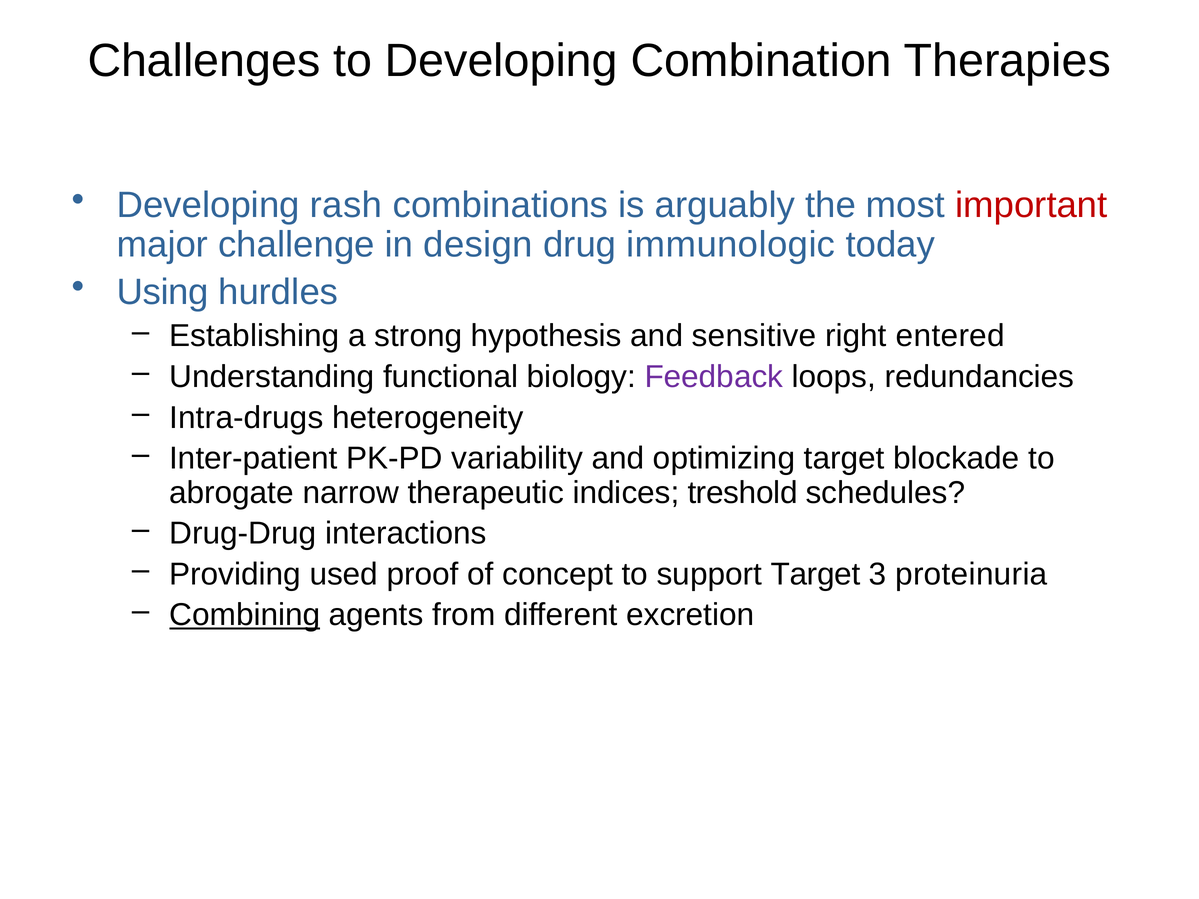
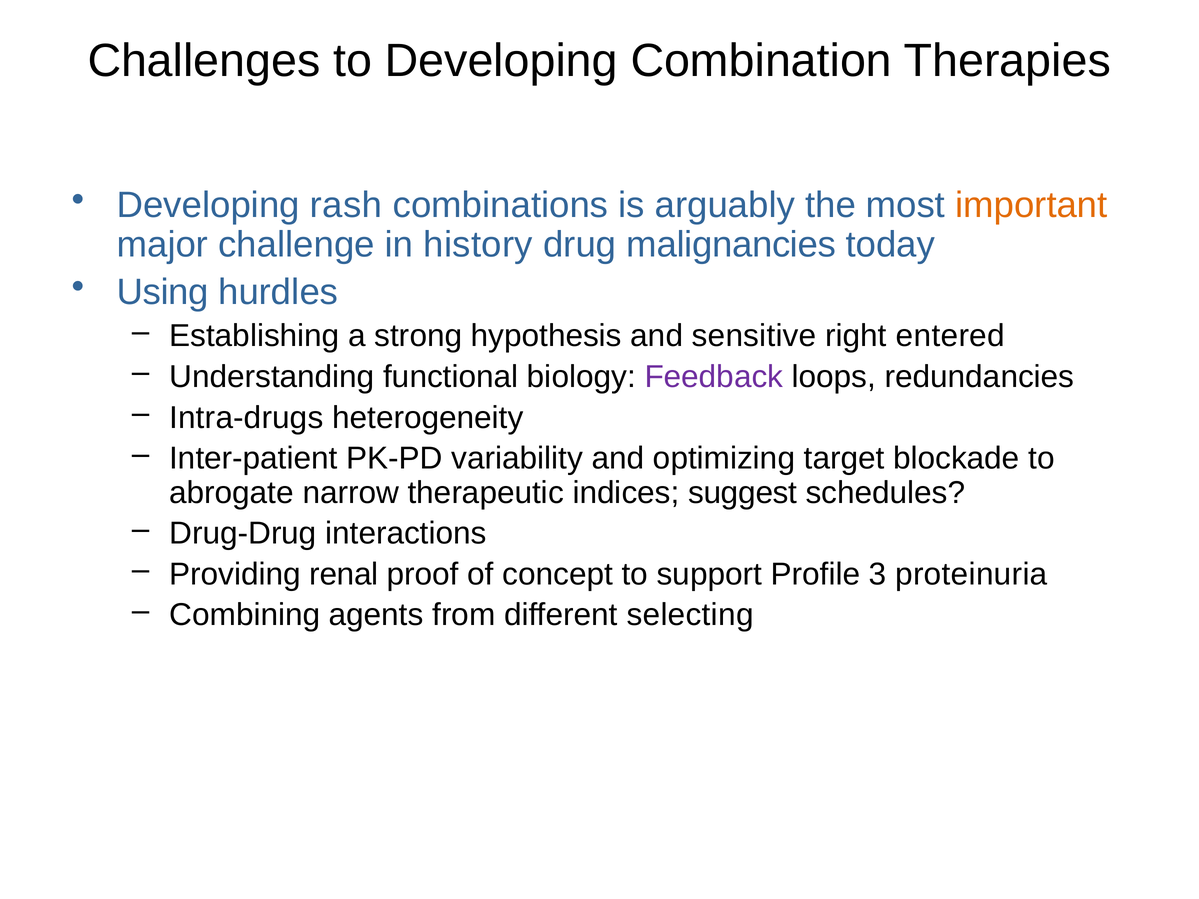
important colour: red -> orange
design: design -> history
immunologic: immunologic -> malignancies
treshold: treshold -> suggest
used: used -> renal
support Target: Target -> Profile
Combining underline: present -> none
excretion: excretion -> selecting
